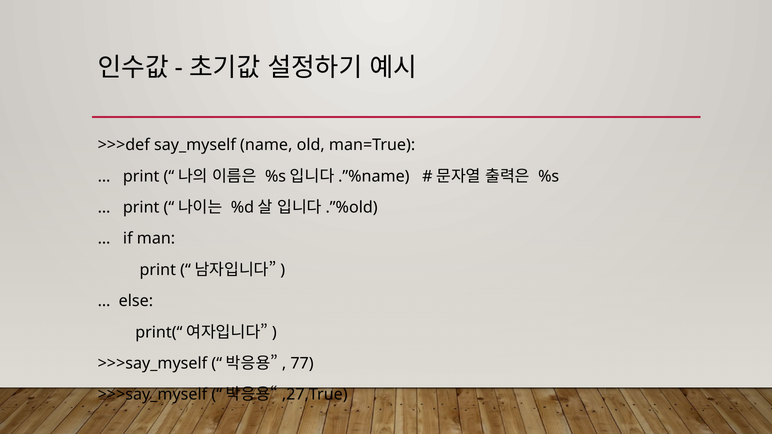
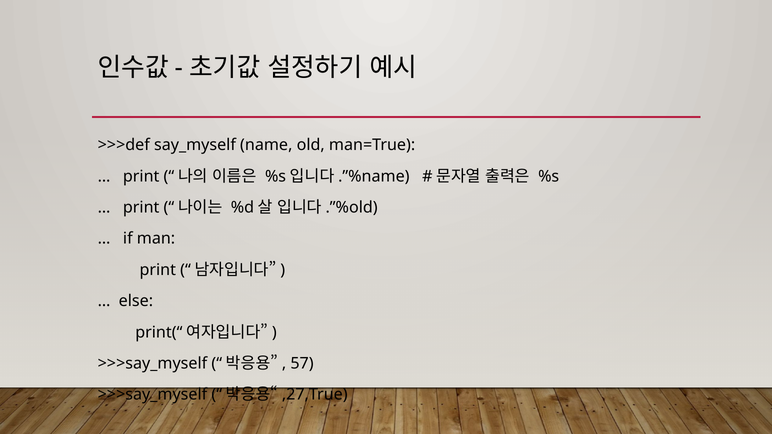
77: 77 -> 57
